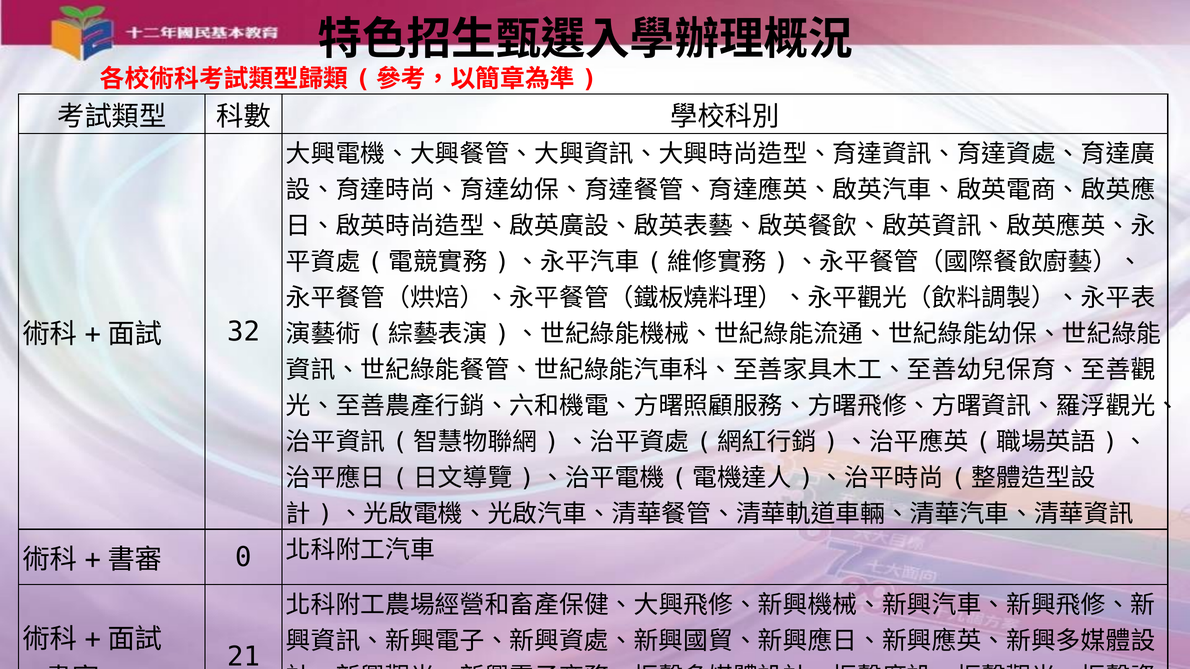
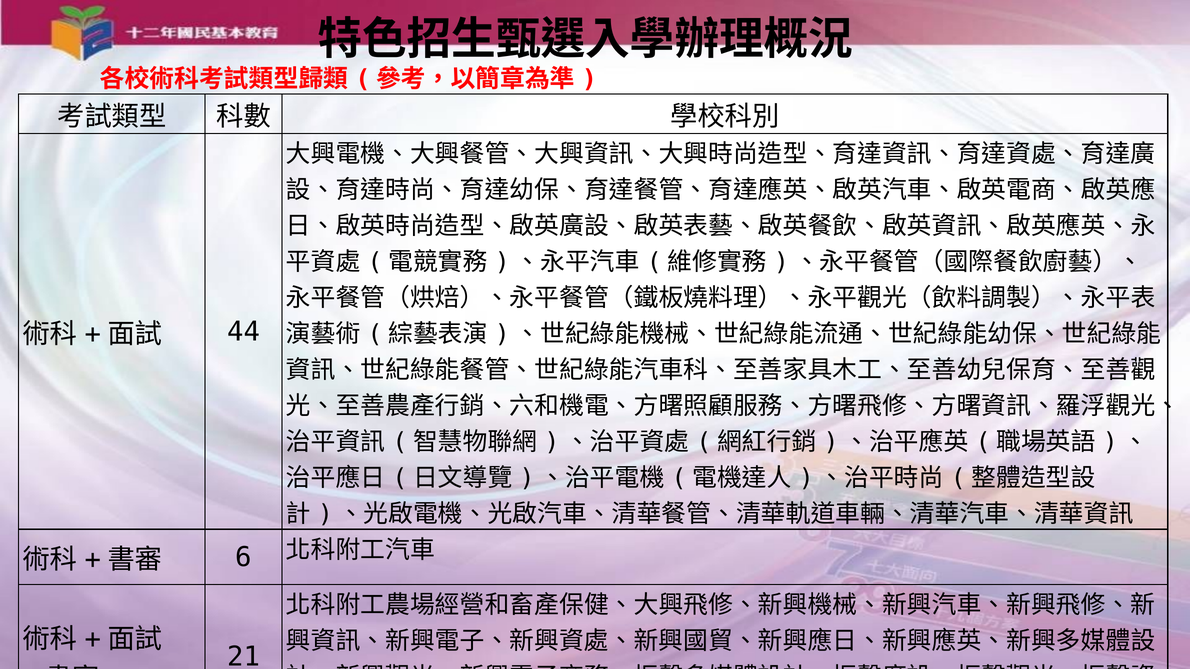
32: 32 -> 44
0: 0 -> 6
